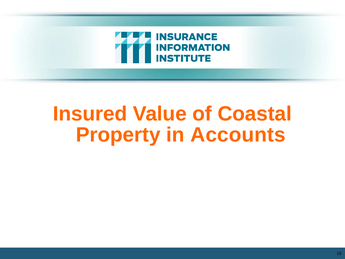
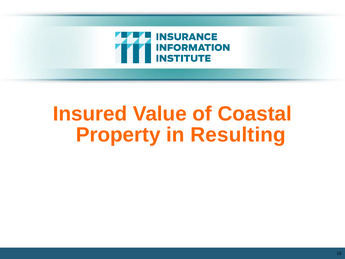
Accounts: Accounts -> Resulting
